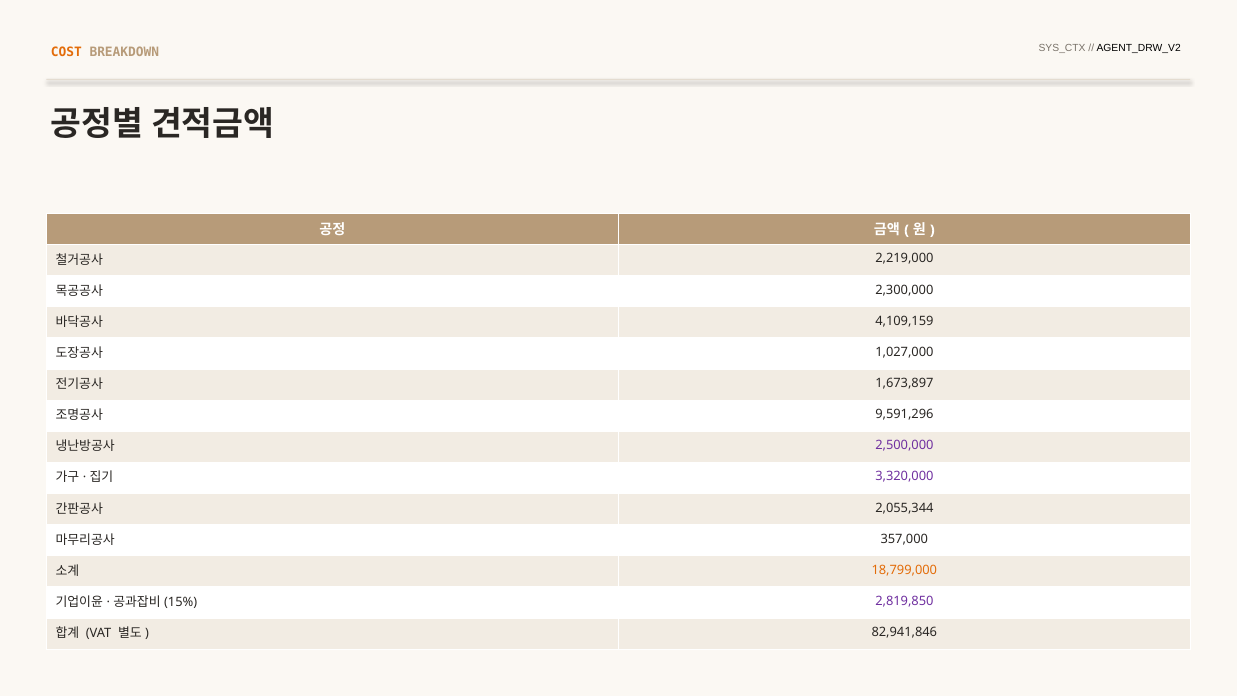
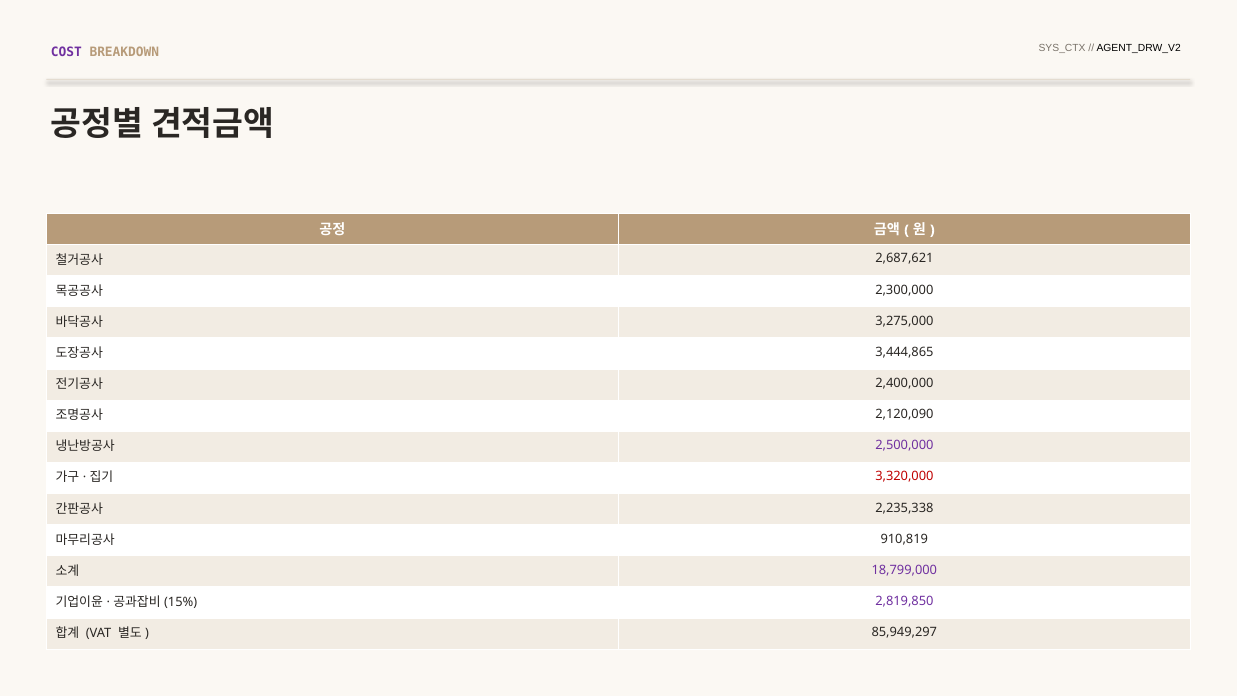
COST colour: orange -> purple
2,219,000: 2,219,000 -> 2,687,621
4,109,159: 4,109,159 -> 3,275,000
1,027,000: 1,027,000 -> 3,444,865
1,673,897: 1,673,897 -> 2,400,000
9,591,296: 9,591,296 -> 2,120,090
3,320,000 colour: purple -> red
2,055,344: 2,055,344 -> 2,235,338
357,000: 357,000 -> 910,819
18,799,000 colour: orange -> purple
82,941,846: 82,941,846 -> 85,949,297
